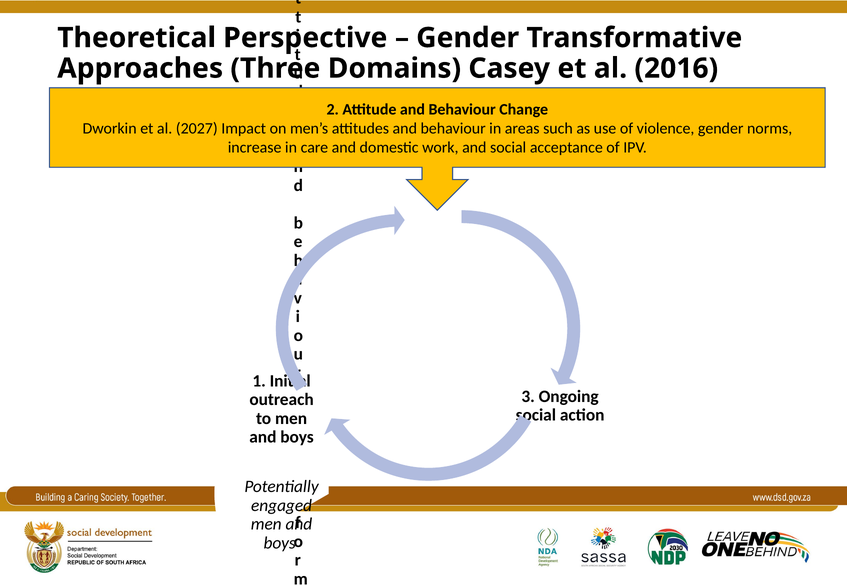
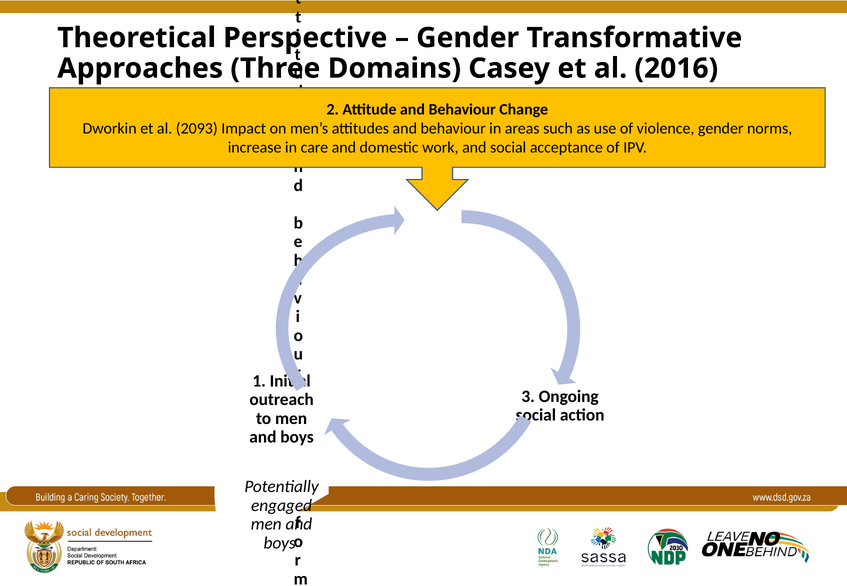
2027: 2027 -> 2093
